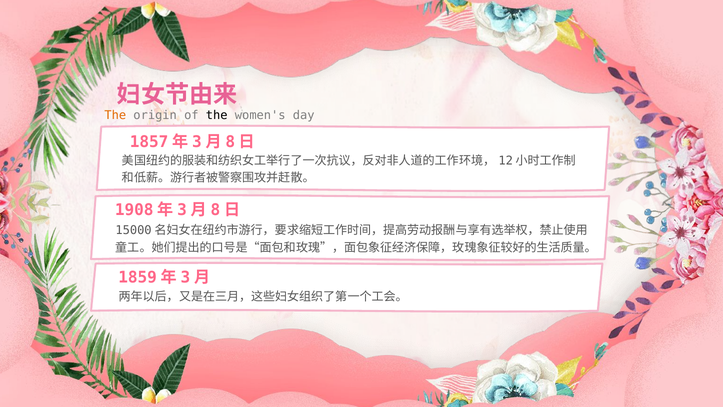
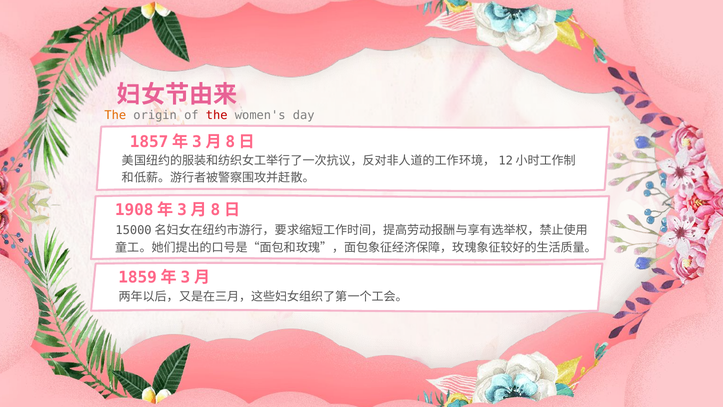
the at (217, 115) colour: black -> red
